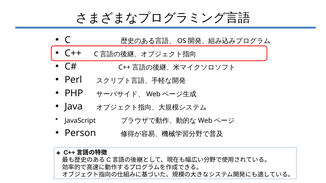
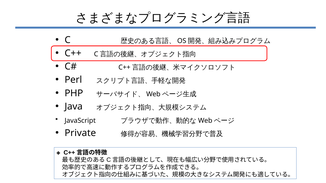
Person: Person -> Private
